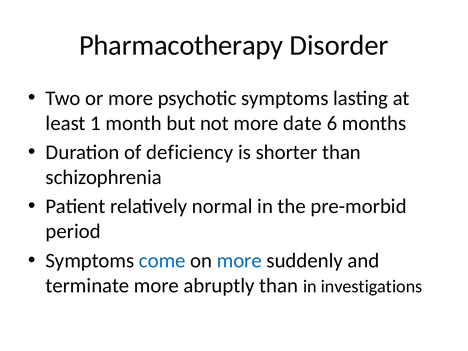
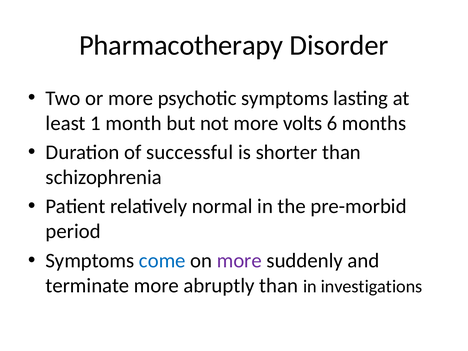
date: date -> volts
deficiency: deficiency -> successful
more at (239, 261) colour: blue -> purple
